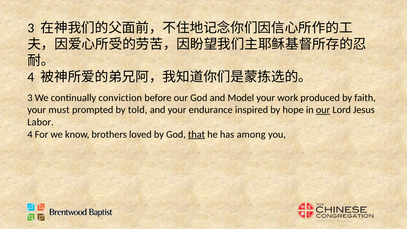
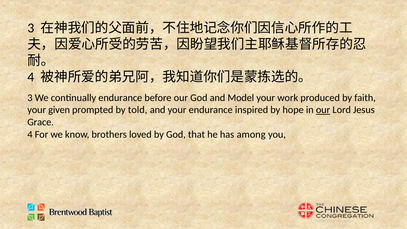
continually conviction: conviction -> endurance
must: must -> given
Labor: Labor -> Grace
that underline: present -> none
